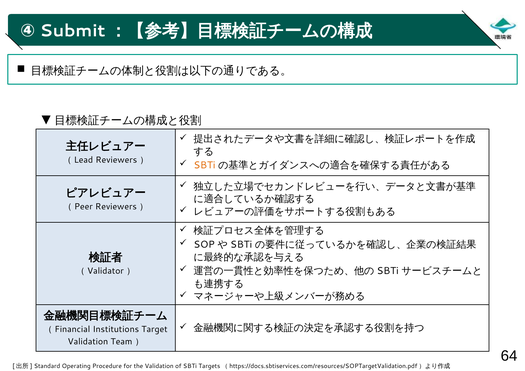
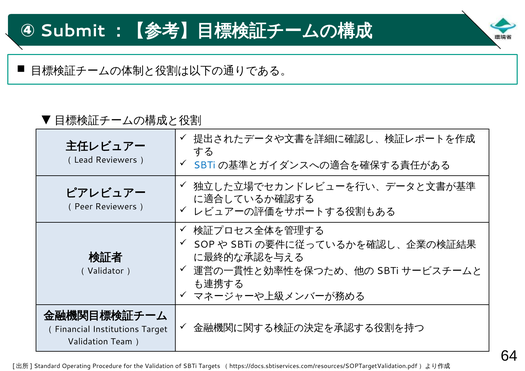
SBTi at (204, 165) colour: orange -> blue
